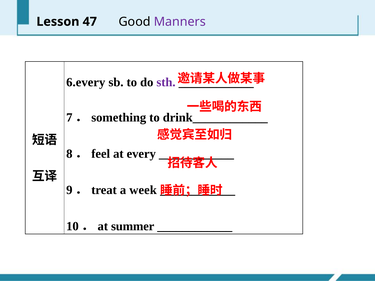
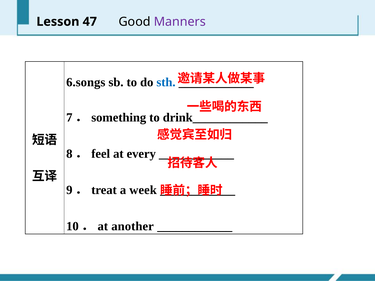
6.every: 6.every -> 6.songs
sth colour: purple -> blue
summer: summer -> another
